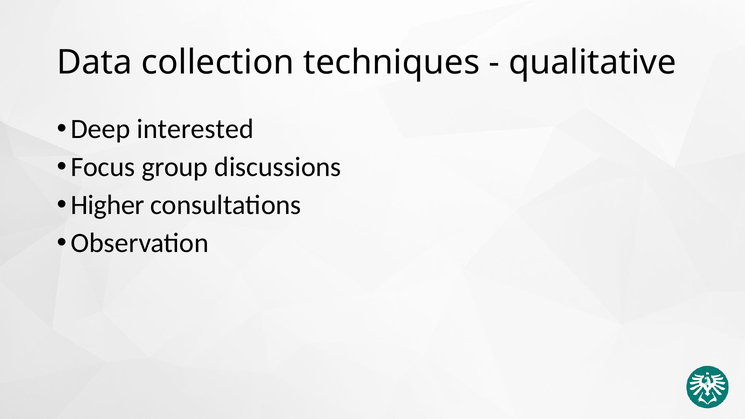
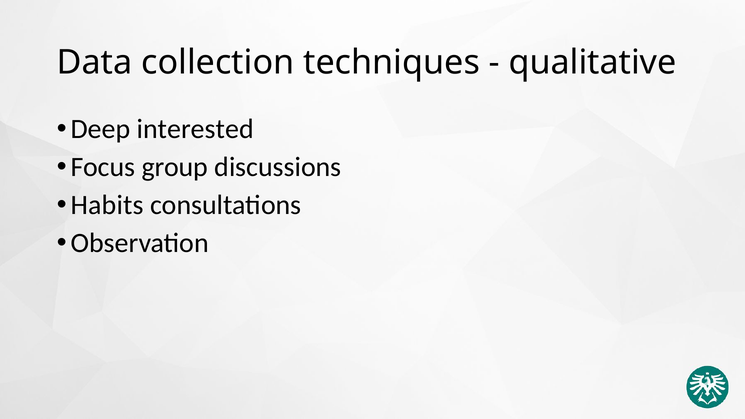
Higher: Higher -> Habits
